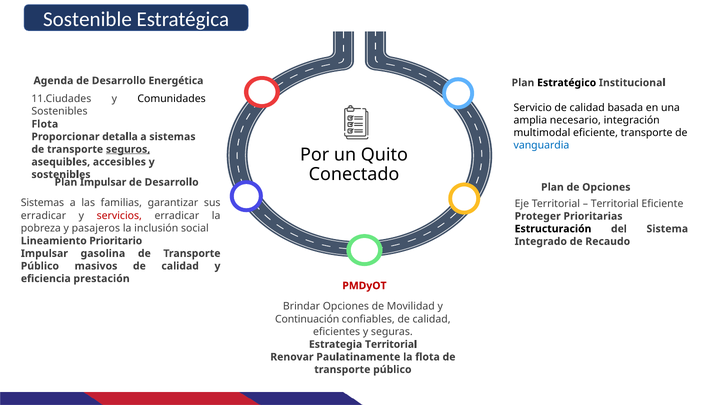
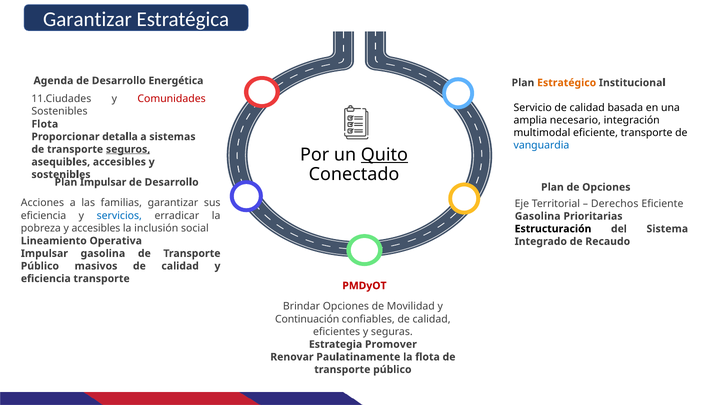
Sostenible at (87, 19): Sostenible -> Garantizar
Estratégico colour: black -> orange
Comunidades colour: black -> red
Quito underline: none -> present
Sistemas at (42, 203): Sistemas -> Acciones
Territorial at (615, 203): Territorial -> Derechos
erradicar at (43, 215): erradicar -> eficiencia
servicios colour: red -> blue
Proteger at (538, 216): Proteger -> Gasolina
y pasajeros: pasajeros -> accesibles
Prioritario: Prioritario -> Operativa
eficiencia prestación: prestación -> transporte
Estrategia Territorial: Territorial -> Promover
